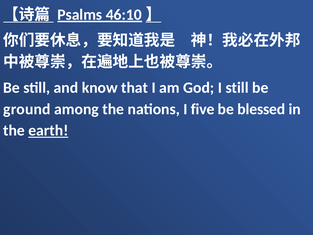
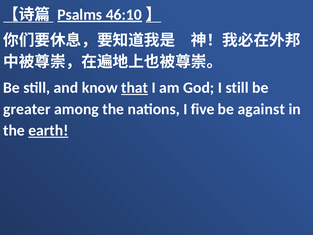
that underline: none -> present
ground: ground -> greater
blessed: blessed -> against
